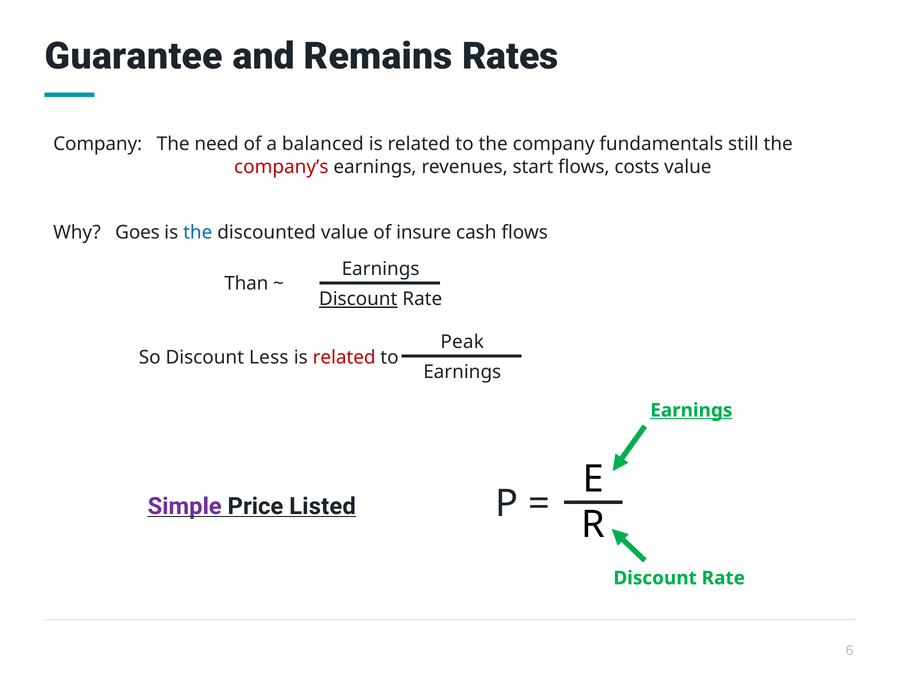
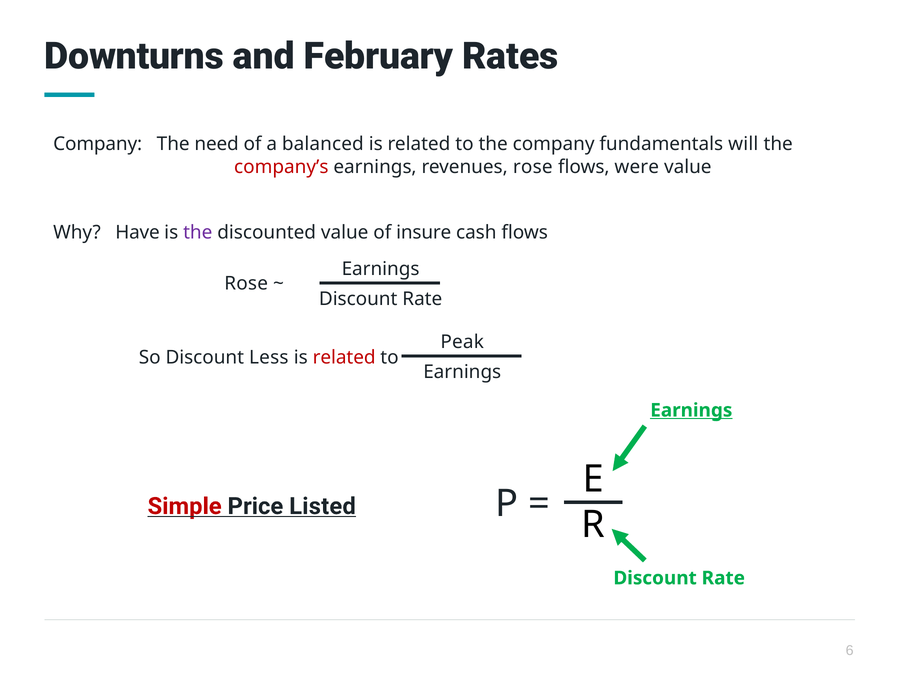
Guarantee: Guarantee -> Downturns
Remains: Remains -> February
still: still -> will
revenues start: start -> rose
costs: costs -> were
Goes: Goes -> Have
the at (198, 232) colour: blue -> purple
Than at (246, 284): Than -> Rose
Discount at (358, 299) underline: present -> none
Simple colour: purple -> red
